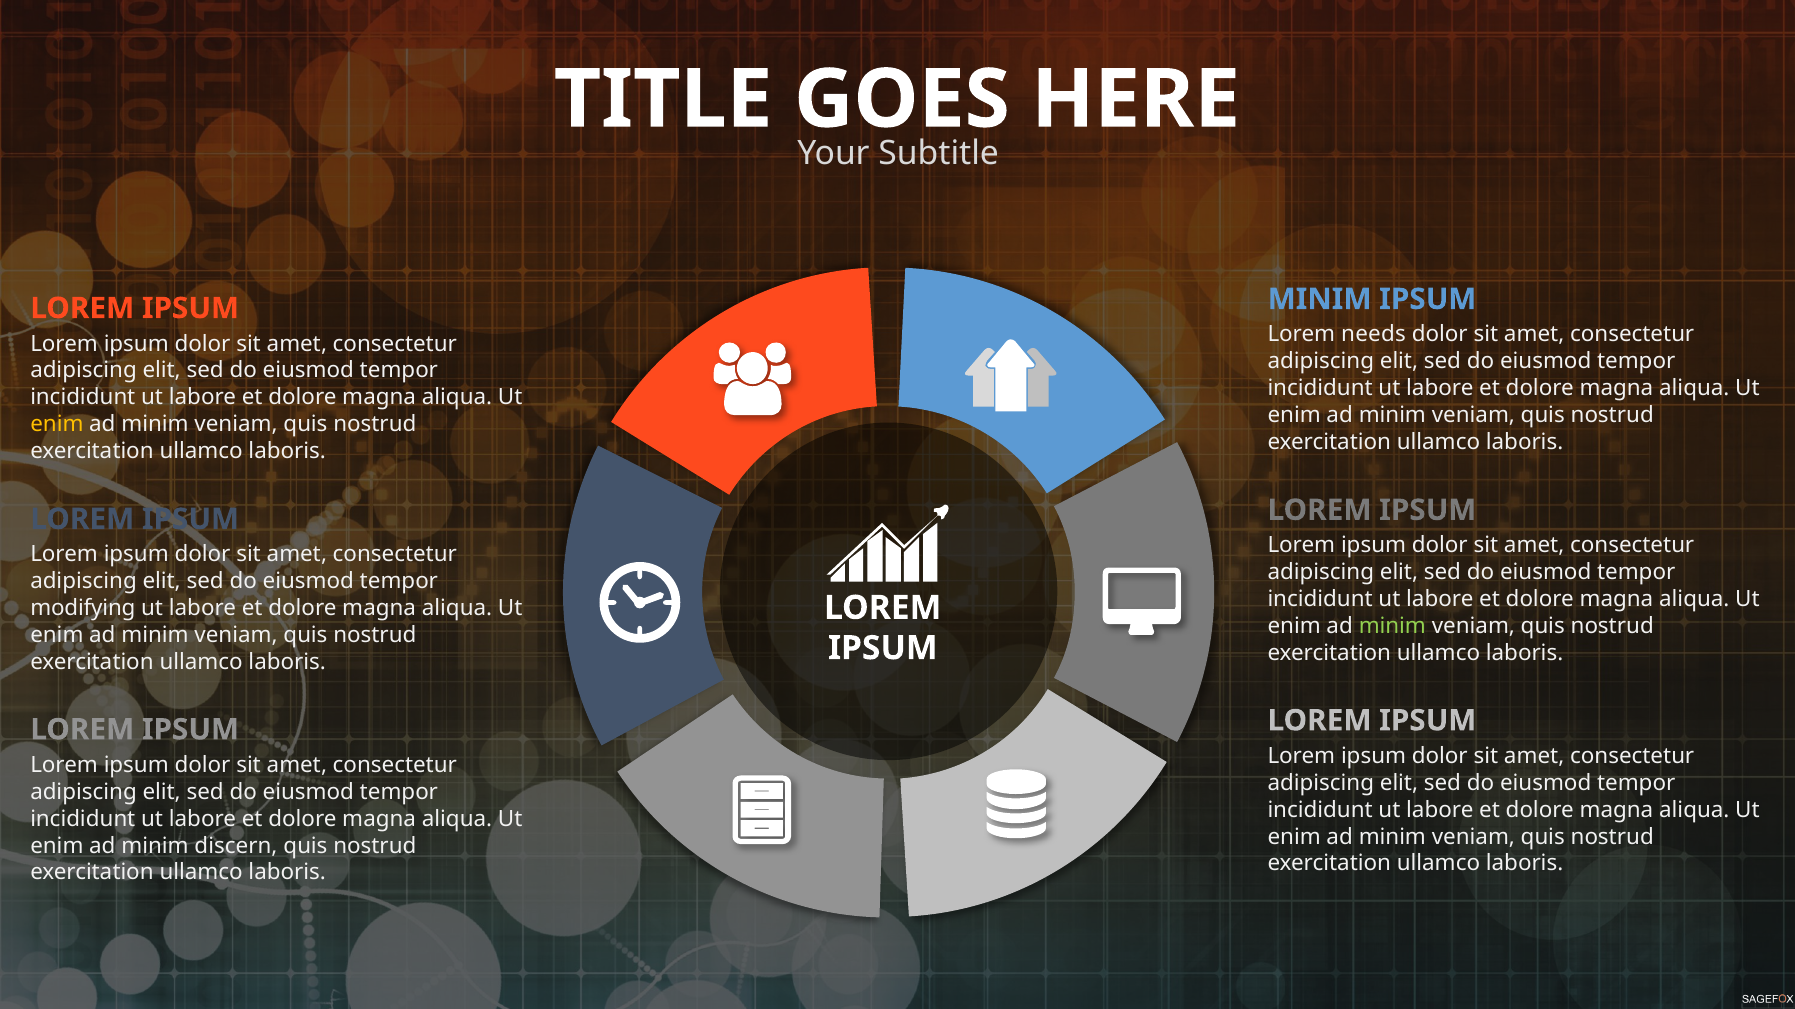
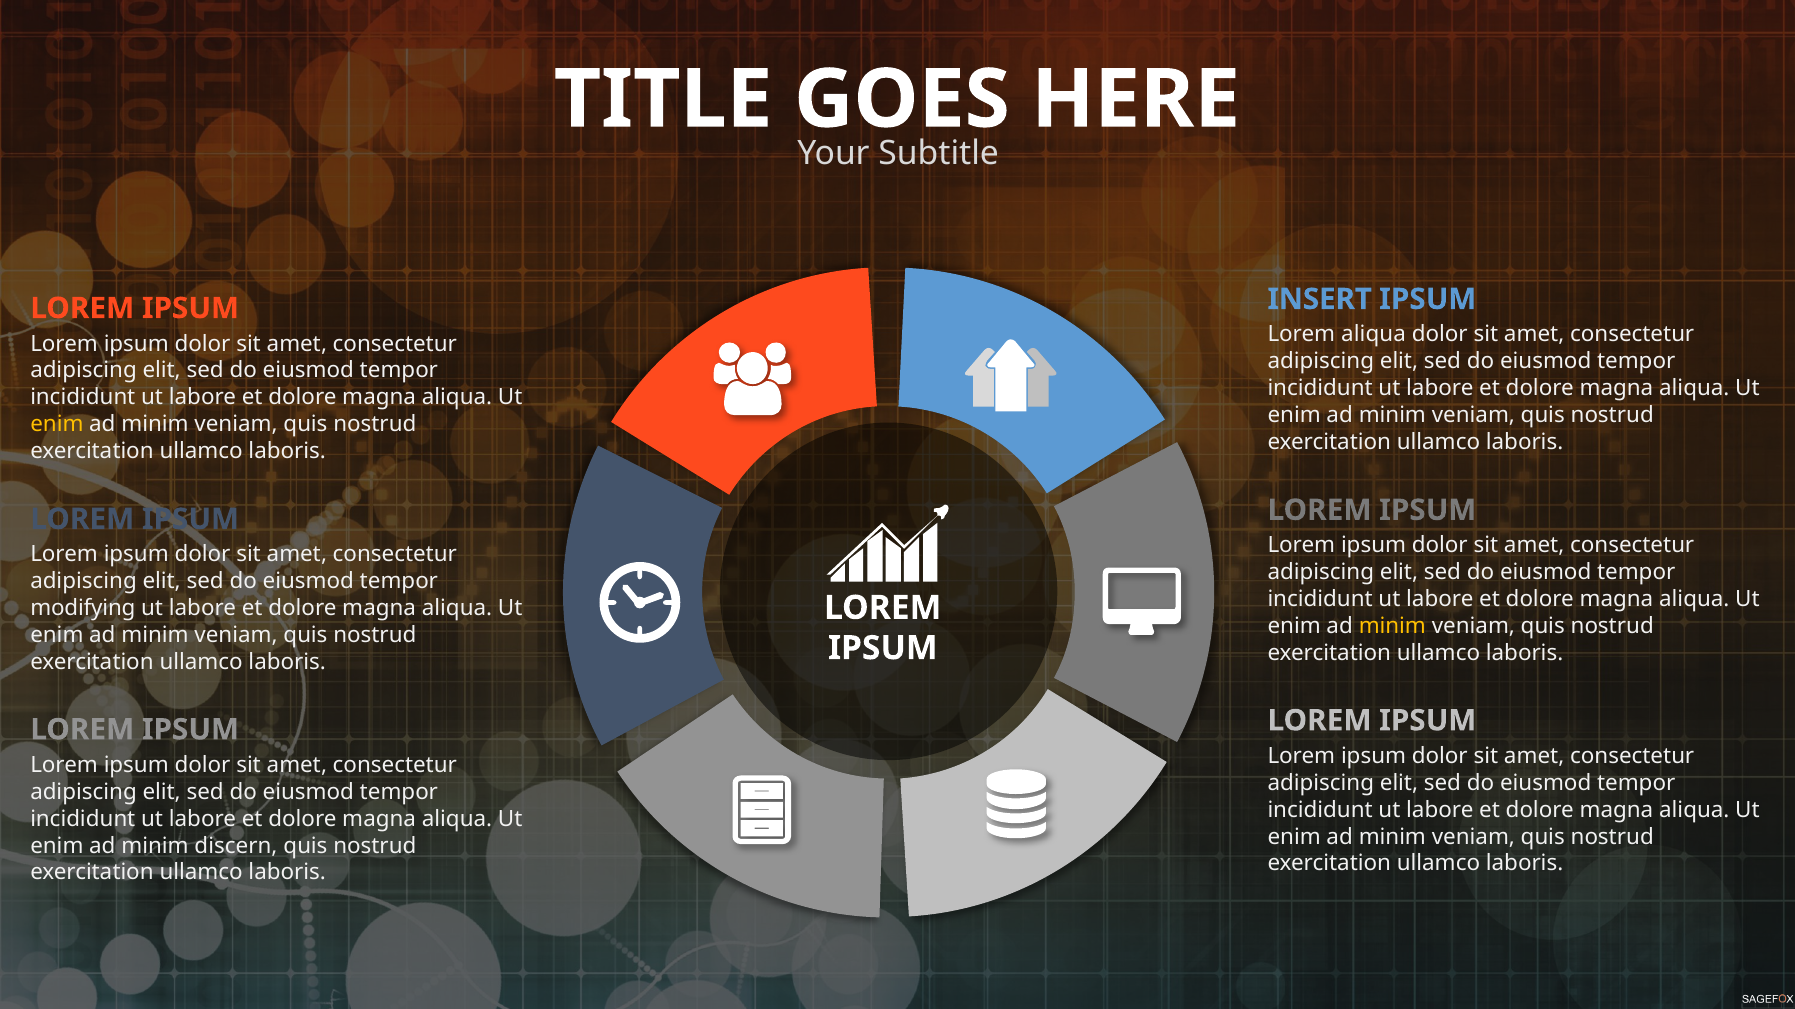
MINIM at (1320, 299): MINIM -> INSERT
Lorem needs: needs -> aliqua
minim at (1392, 627) colour: light green -> yellow
